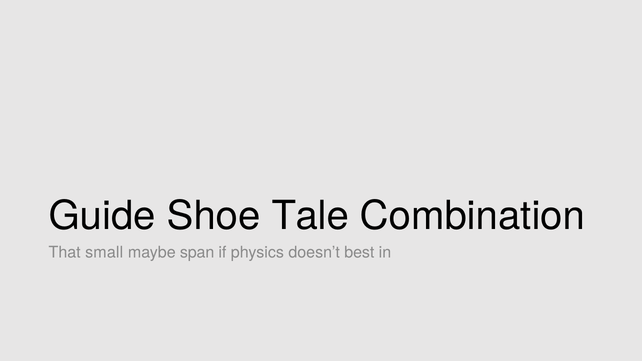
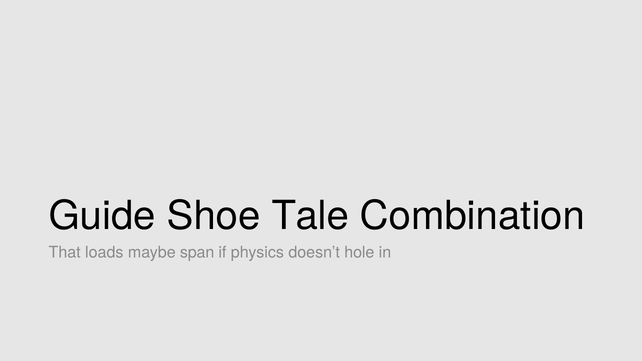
small: small -> loads
best: best -> hole
